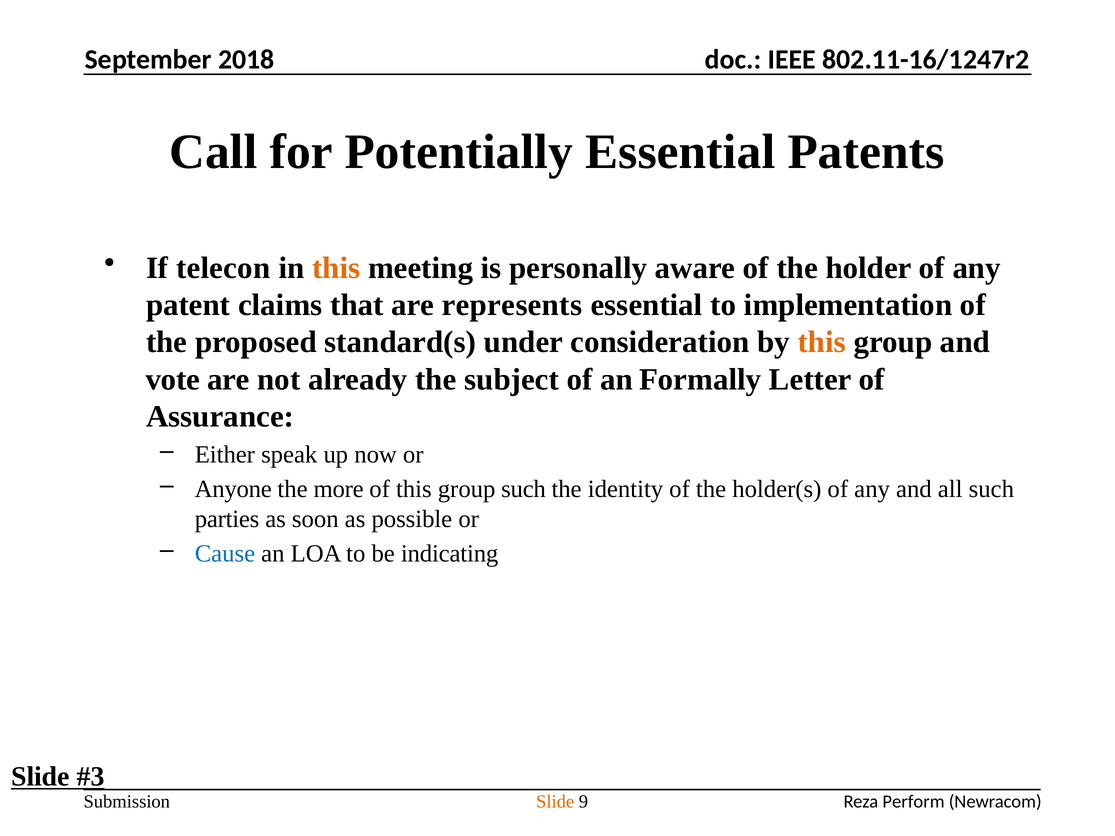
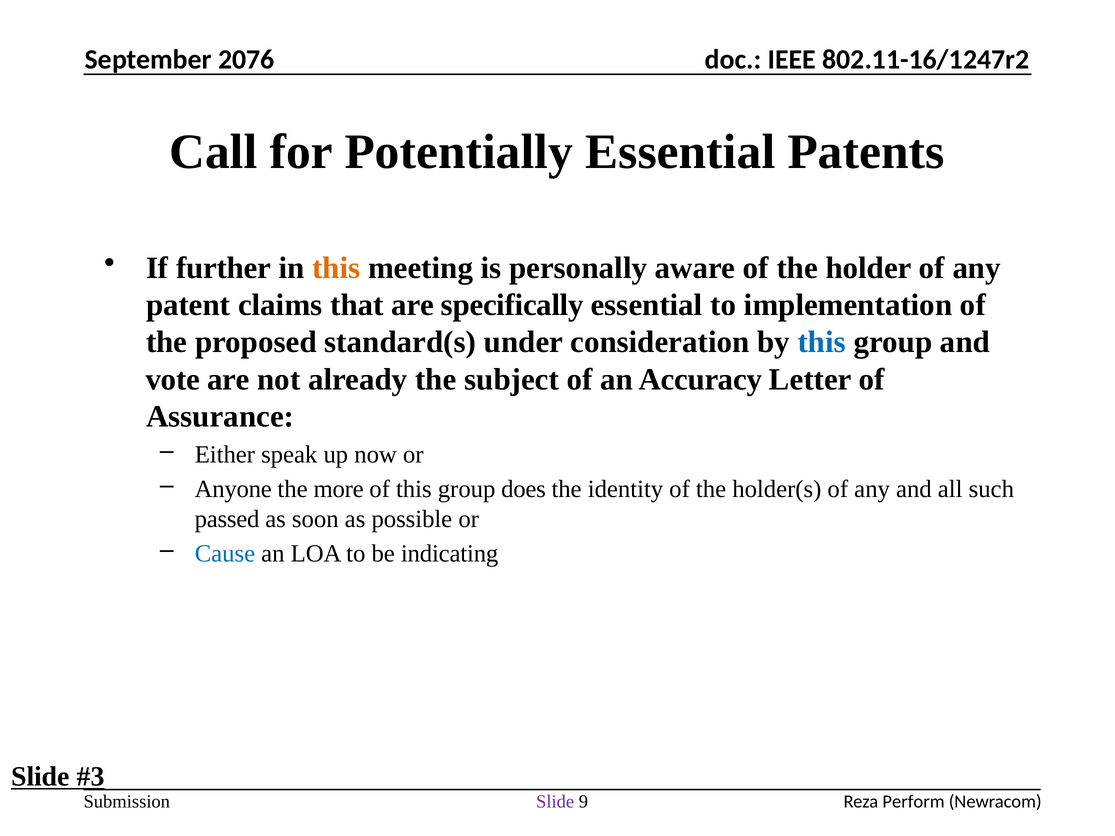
2018: 2018 -> 2076
telecon: telecon -> further
represents: represents -> specifically
this at (822, 342) colour: orange -> blue
Formally: Formally -> Accuracy
group such: such -> does
parties: parties -> passed
Slide at (555, 802) colour: orange -> purple
